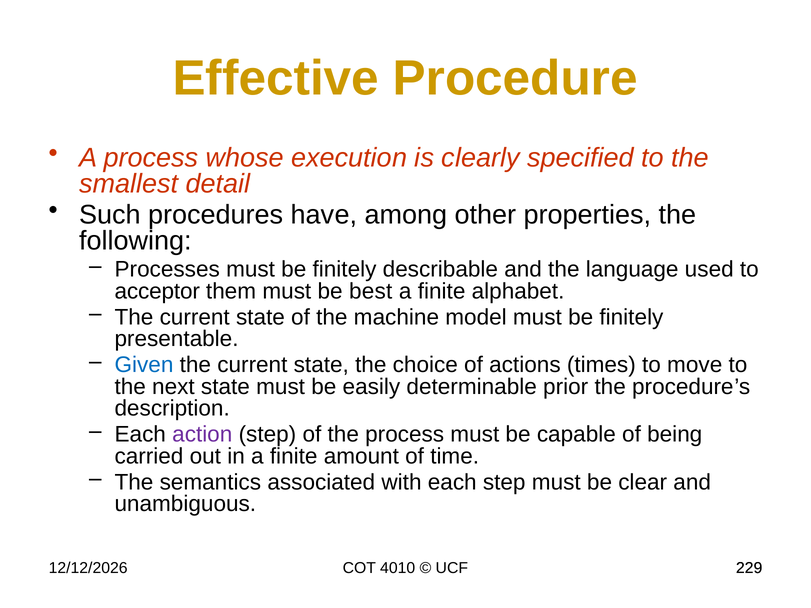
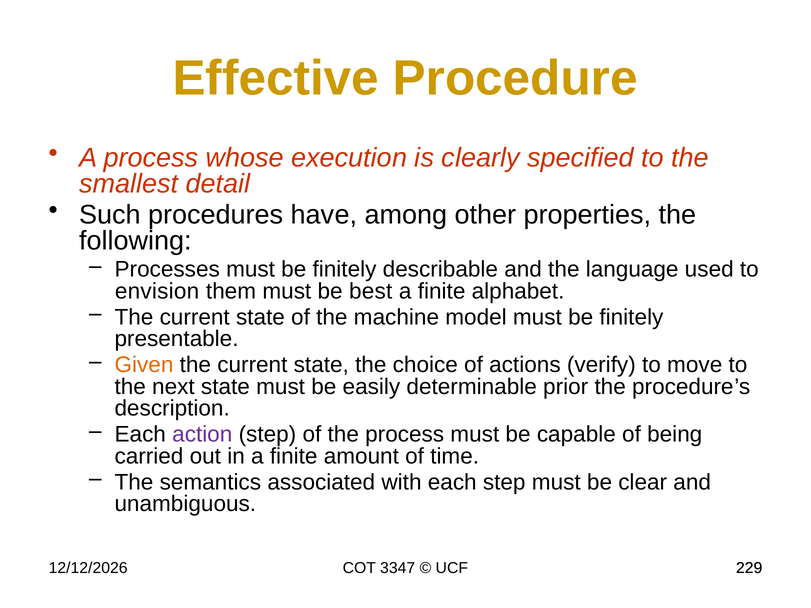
acceptor: acceptor -> envision
Given colour: blue -> orange
times: times -> verify
4010: 4010 -> 3347
